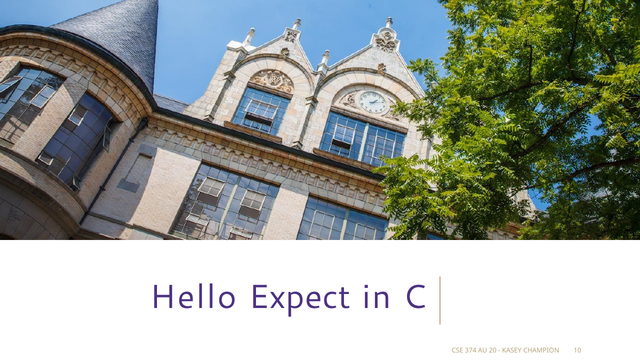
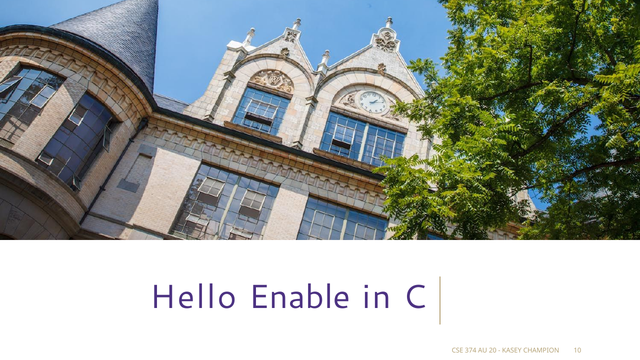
Expect: Expect -> Enable
